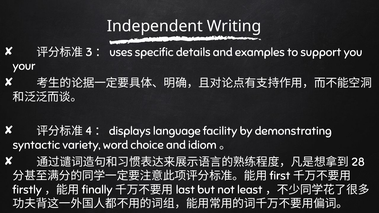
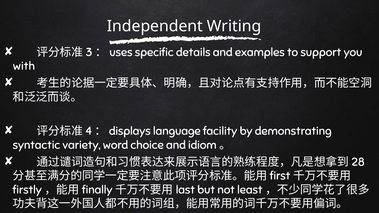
your: your -> with
